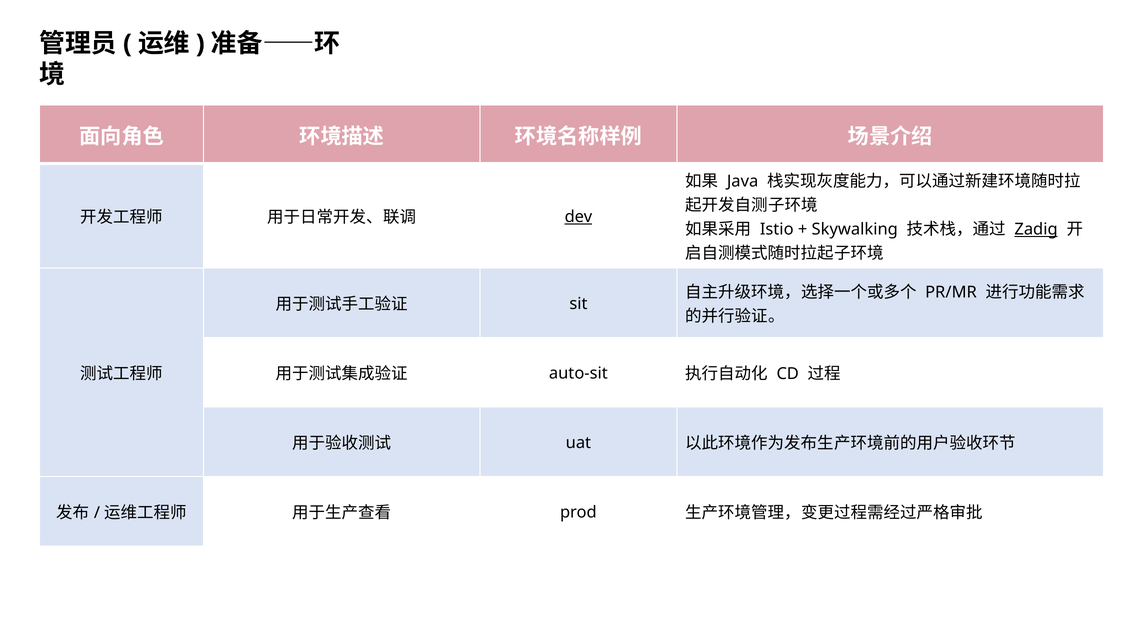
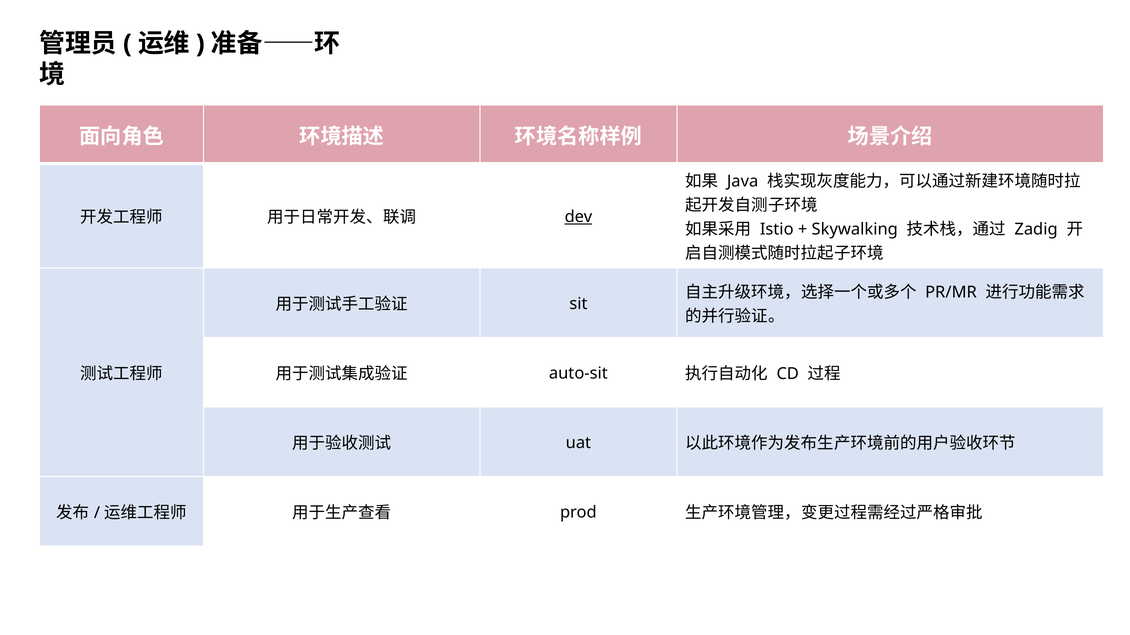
Zadig underline: present -> none
